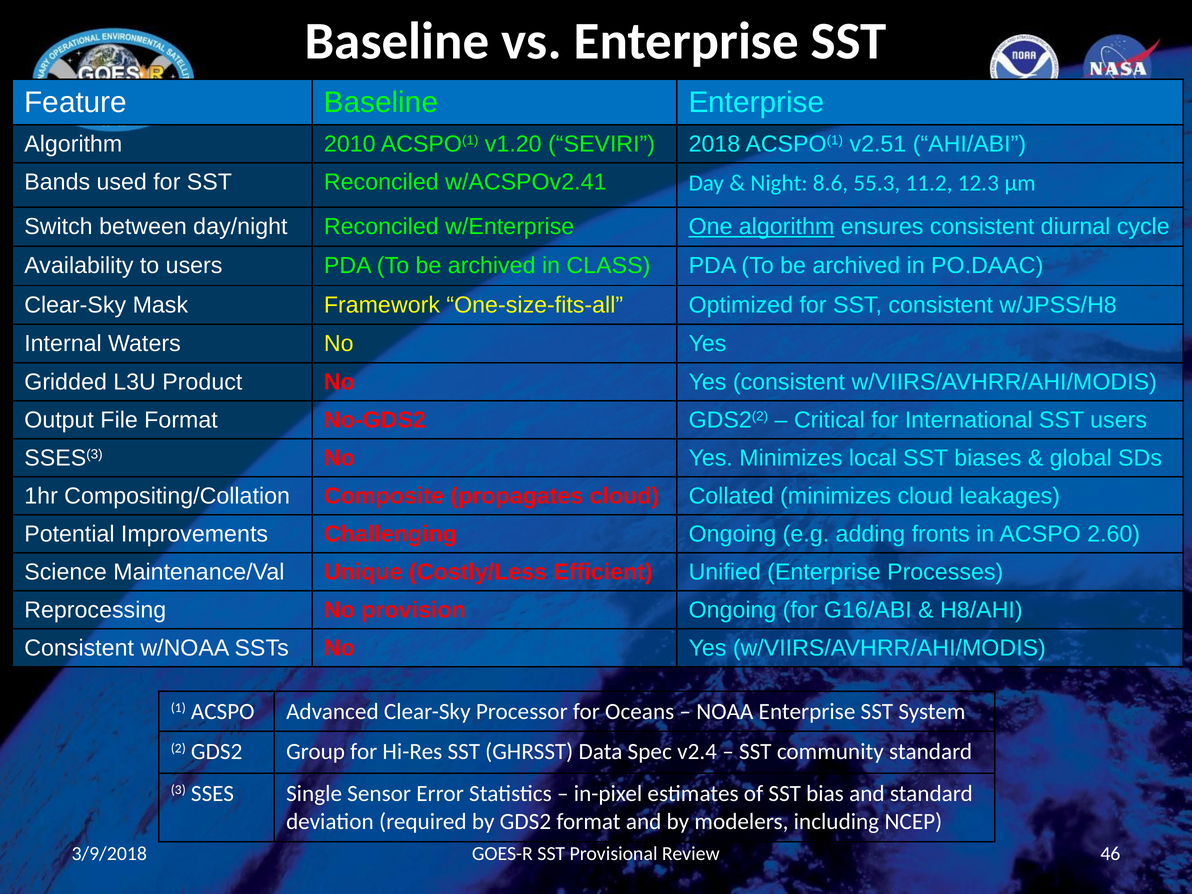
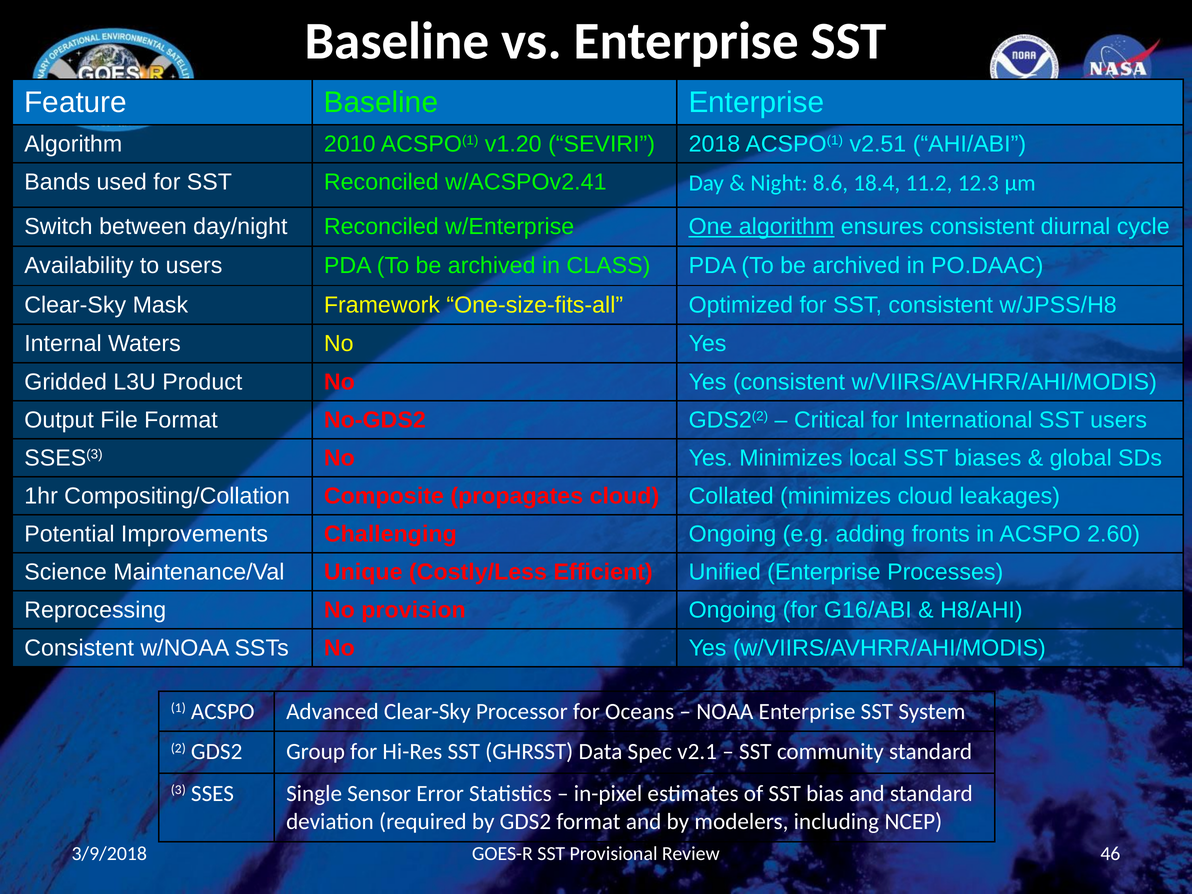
55.3: 55.3 -> 18.4
v2.4: v2.4 -> v2.1
